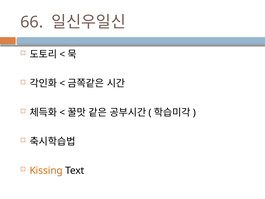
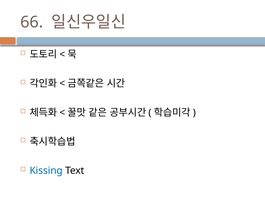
Kissing colour: orange -> blue
